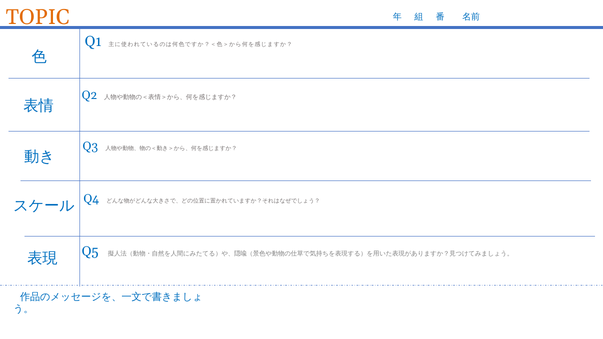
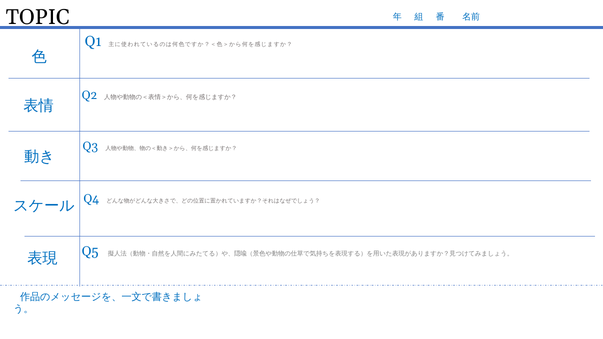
TOPIC colour: orange -> black
